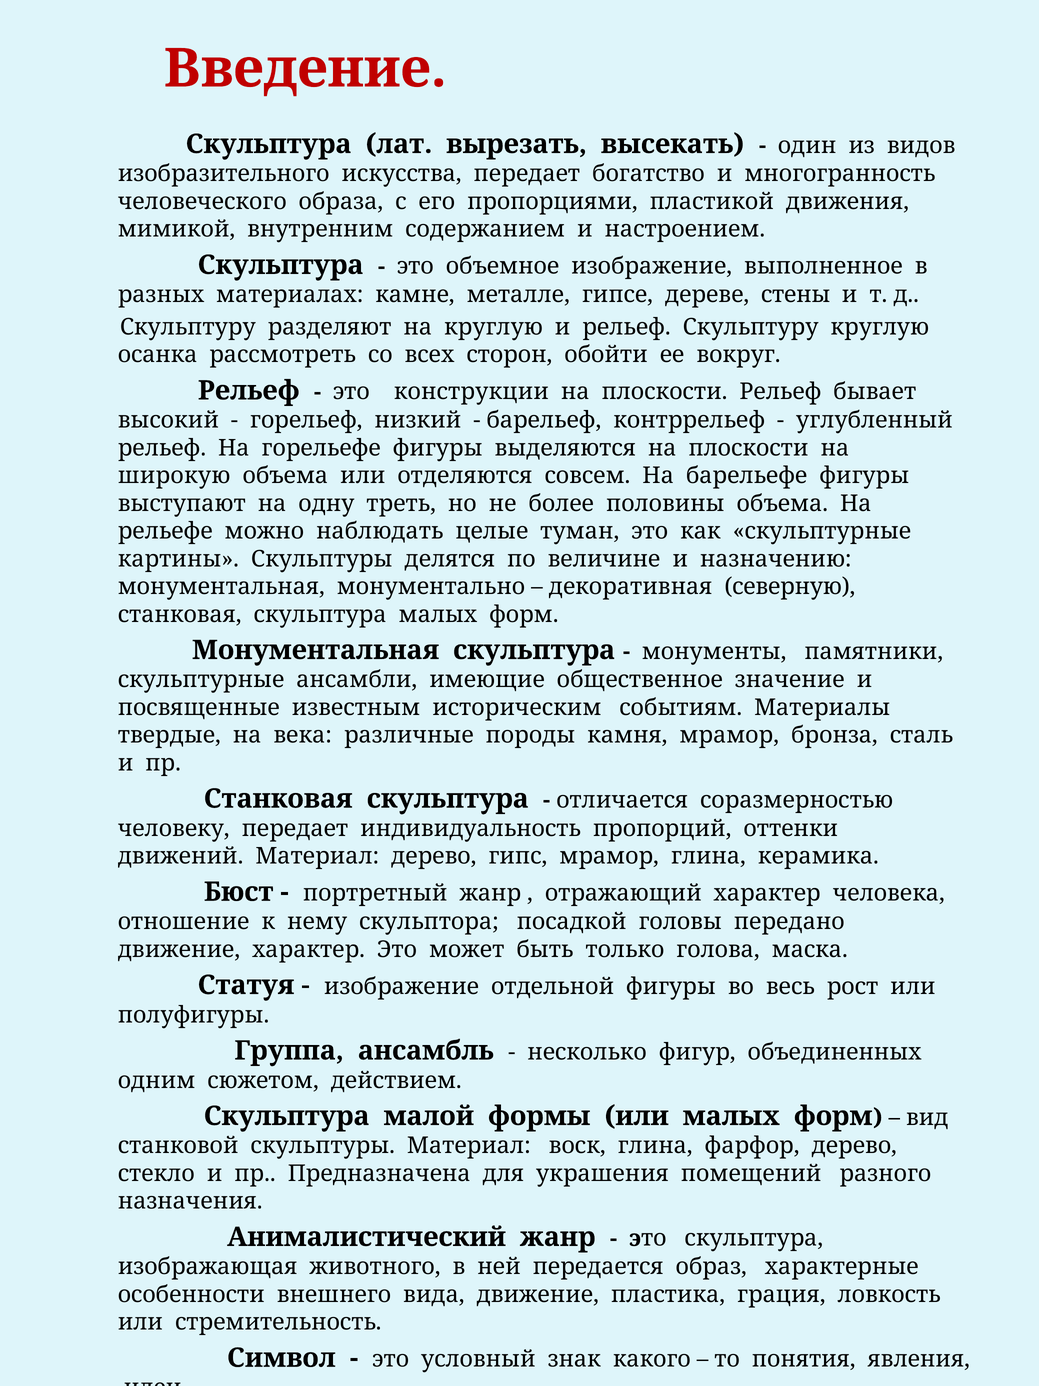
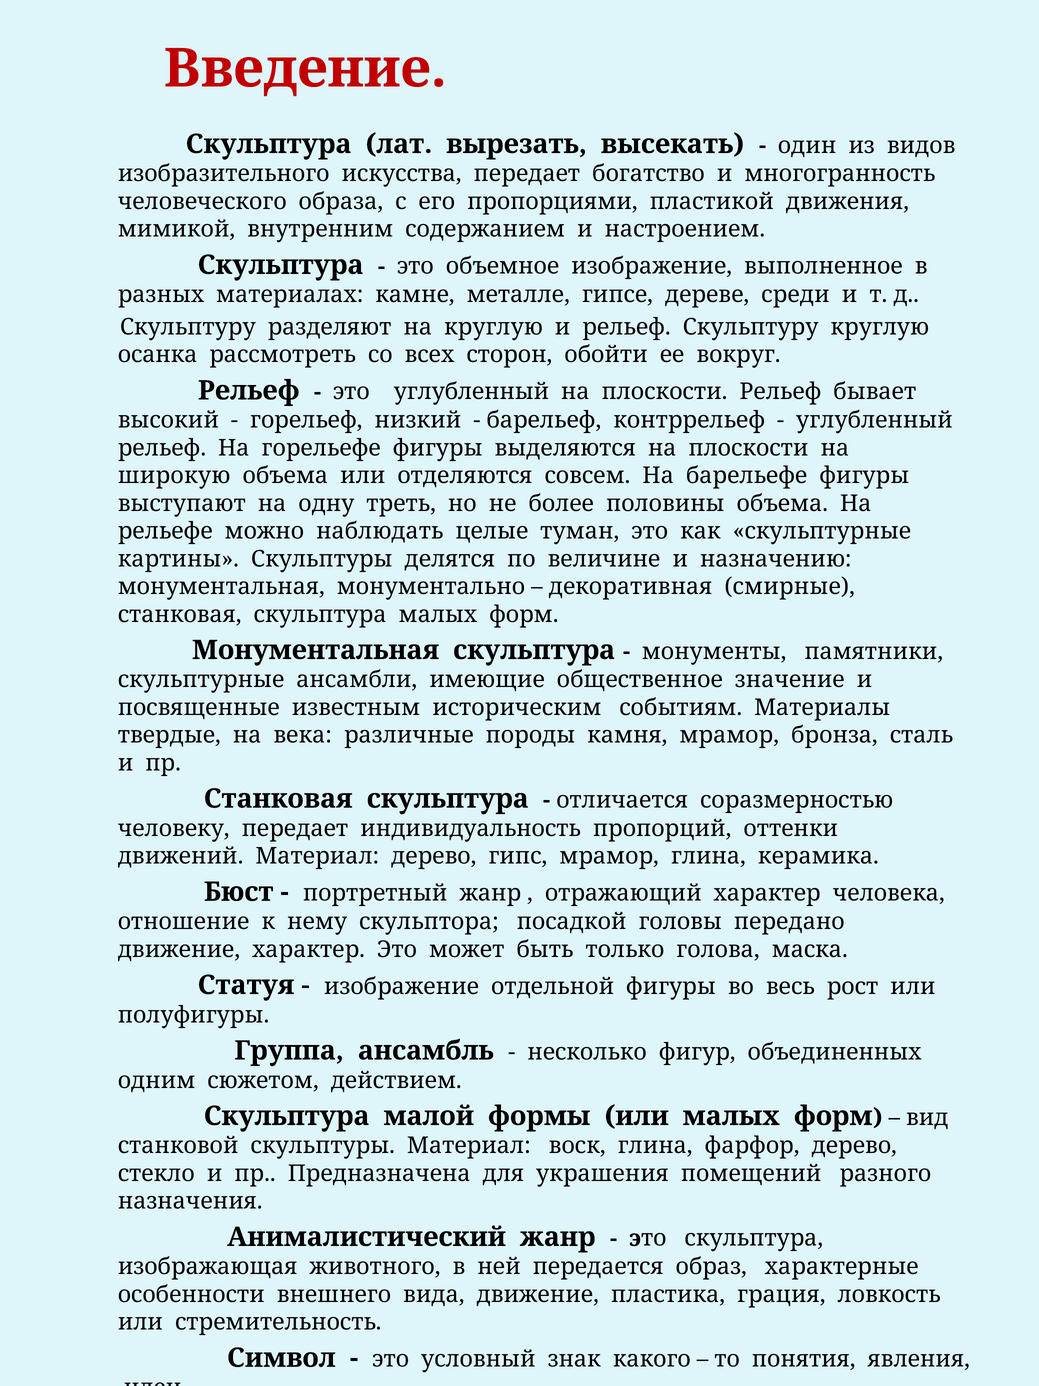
стены: стены -> среди
это конструкции: конструкции -> углубленный
северную: северную -> смирные
